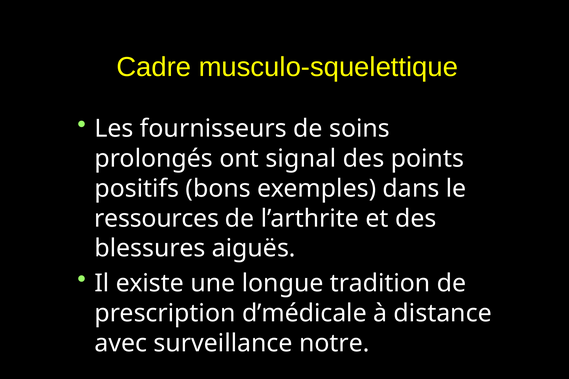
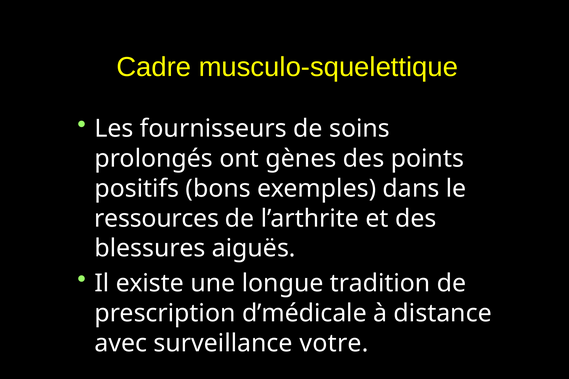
signal: signal -> gènes
notre: notre -> votre
